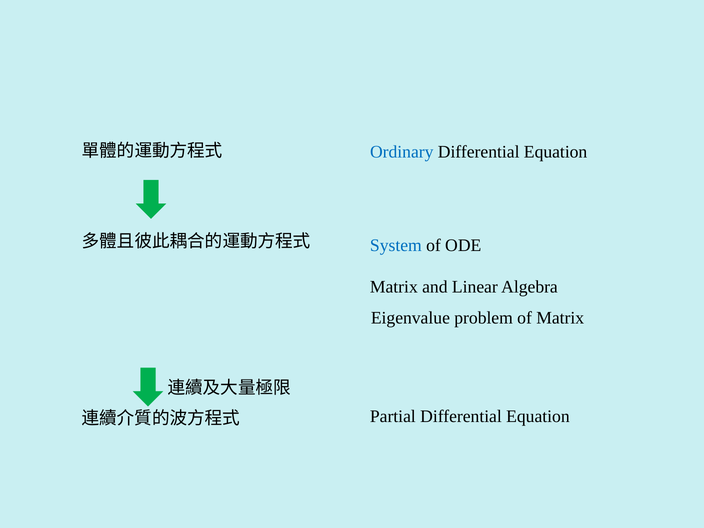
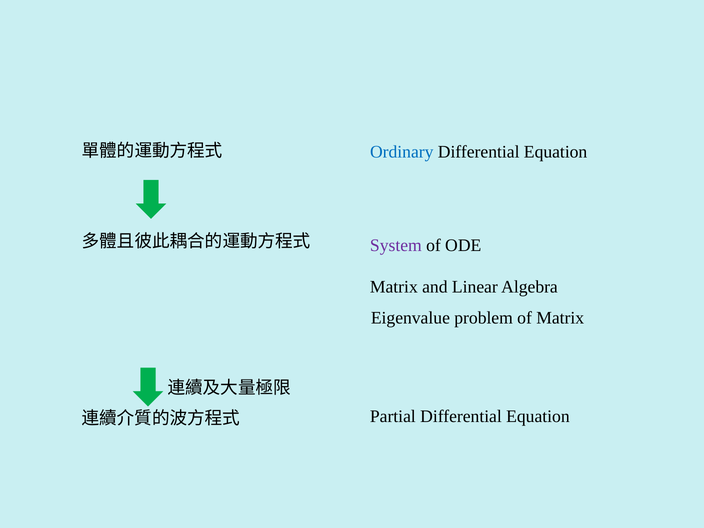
System colour: blue -> purple
